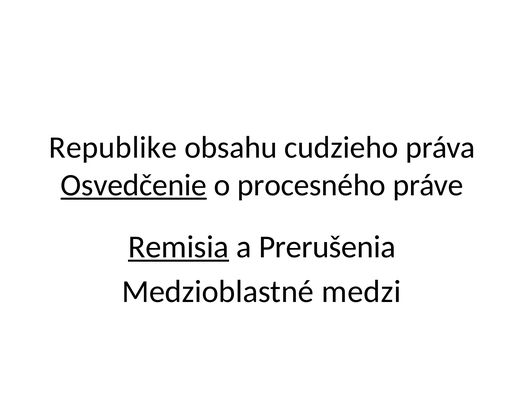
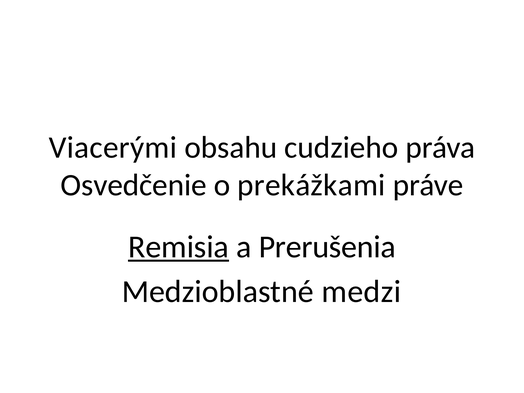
Republike: Republike -> Viacerými
Osvedčenie underline: present -> none
procesného: procesného -> prekážkami
